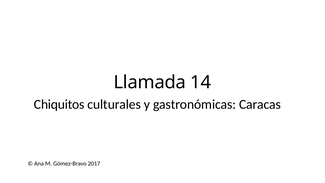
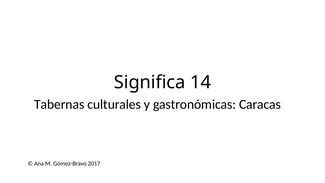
Llamada: Llamada -> Significa
Chiquitos: Chiquitos -> Tabernas
